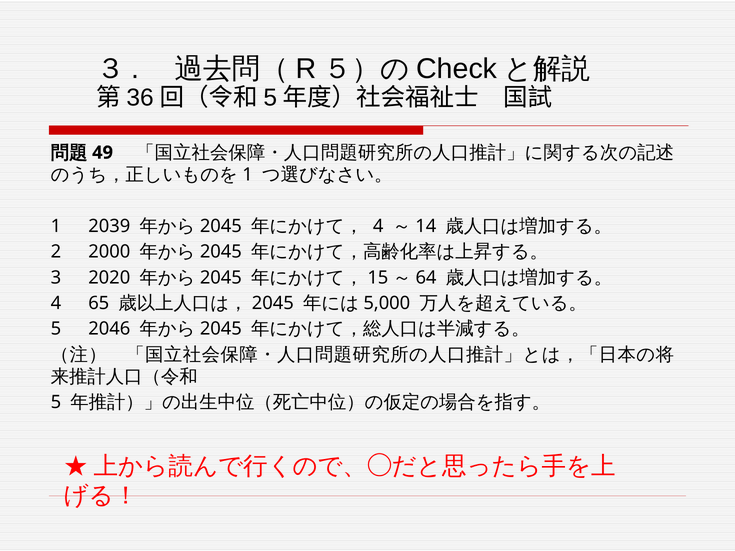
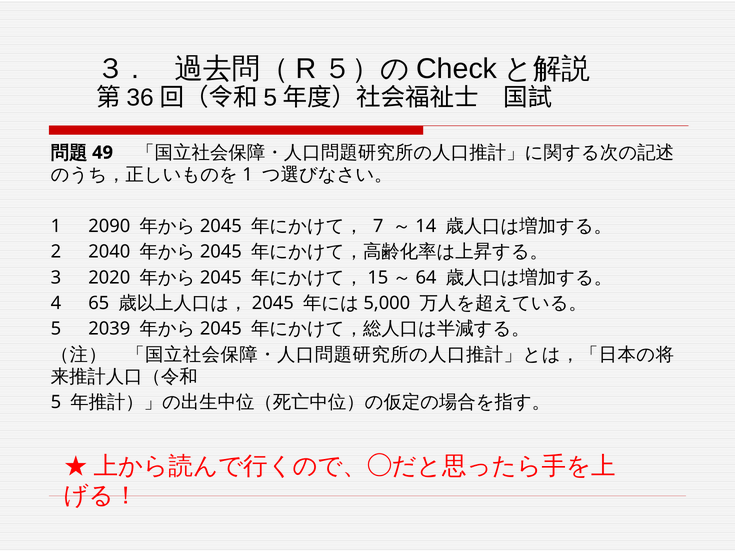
2039: 2039 -> 2090
4 at (378, 226): 4 -> 7
2000: 2000 -> 2040
2046: 2046 -> 2039
